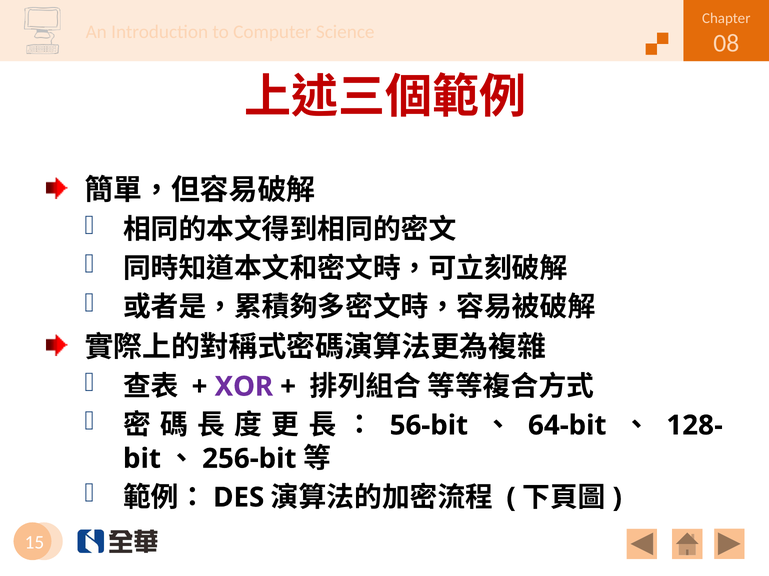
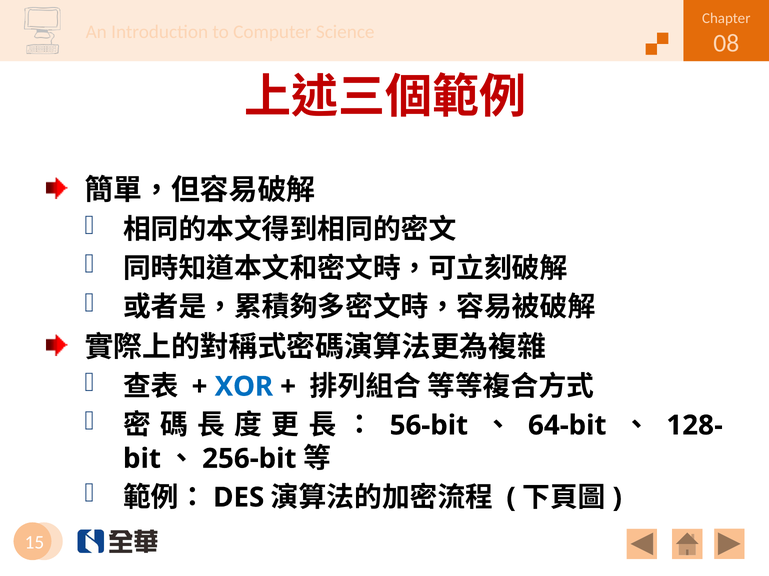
XOR colour: purple -> blue
